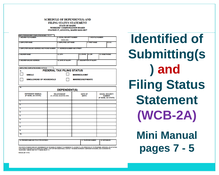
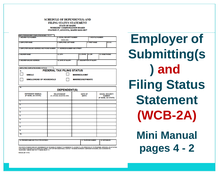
Identified: Identified -> Employer
WCB-2A colour: purple -> red
7: 7 -> 4
5: 5 -> 2
